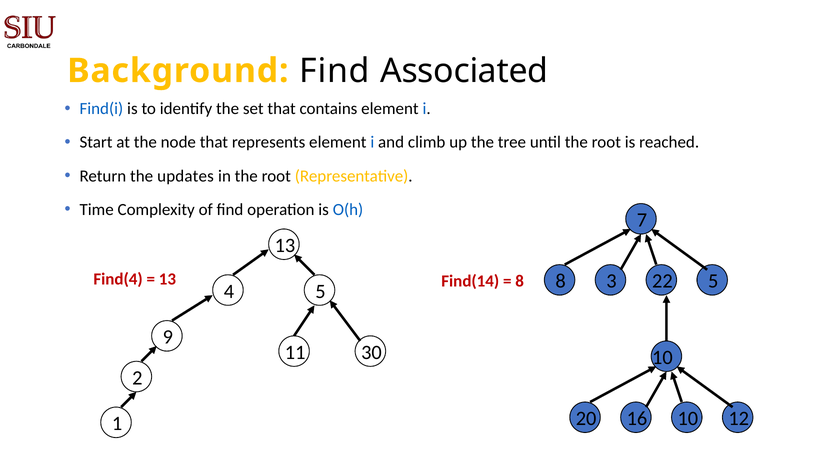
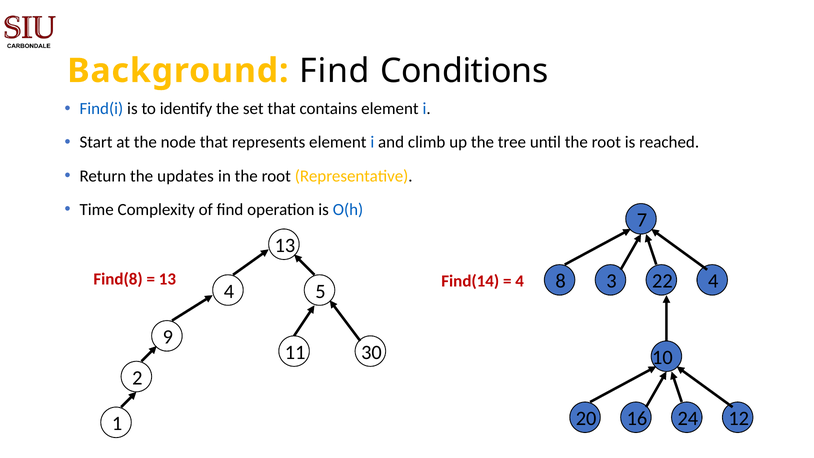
Associated: Associated -> Conditions
Find(4: Find(4 -> Find(8
22 5: 5 -> 4
8 at (520, 281): 8 -> 4
16 10: 10 -> 24
